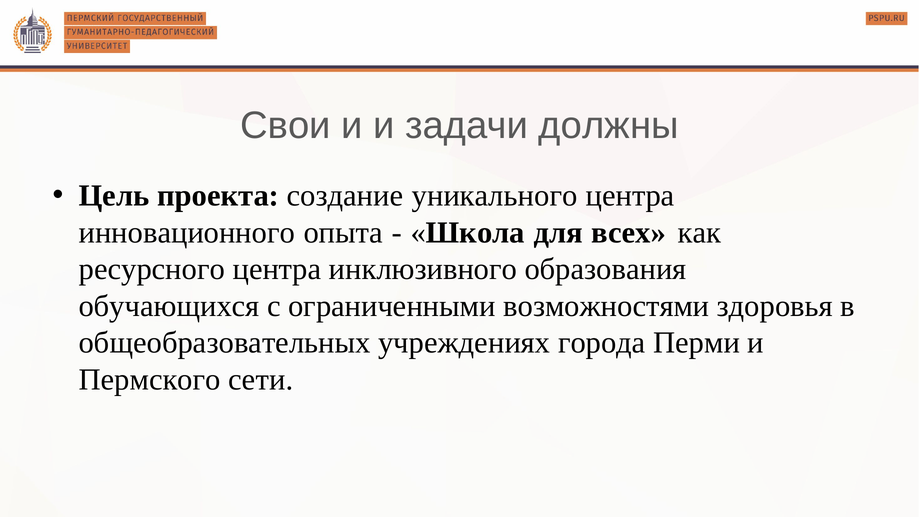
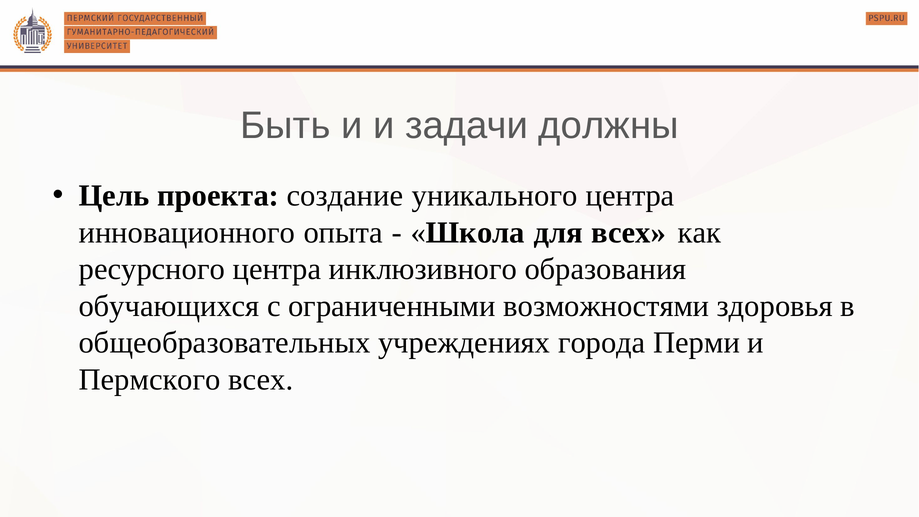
Свои: Свои -> Быть
Пермского сети: сети -> всех
